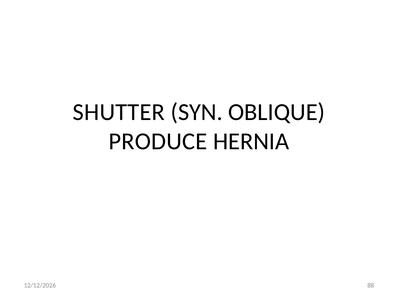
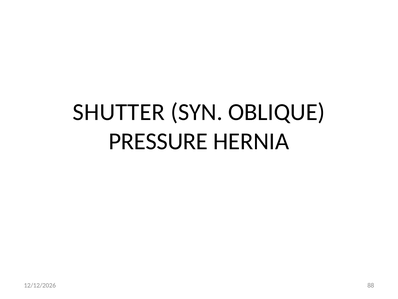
PRODUCE: PRODUCE -> PRESSURE
